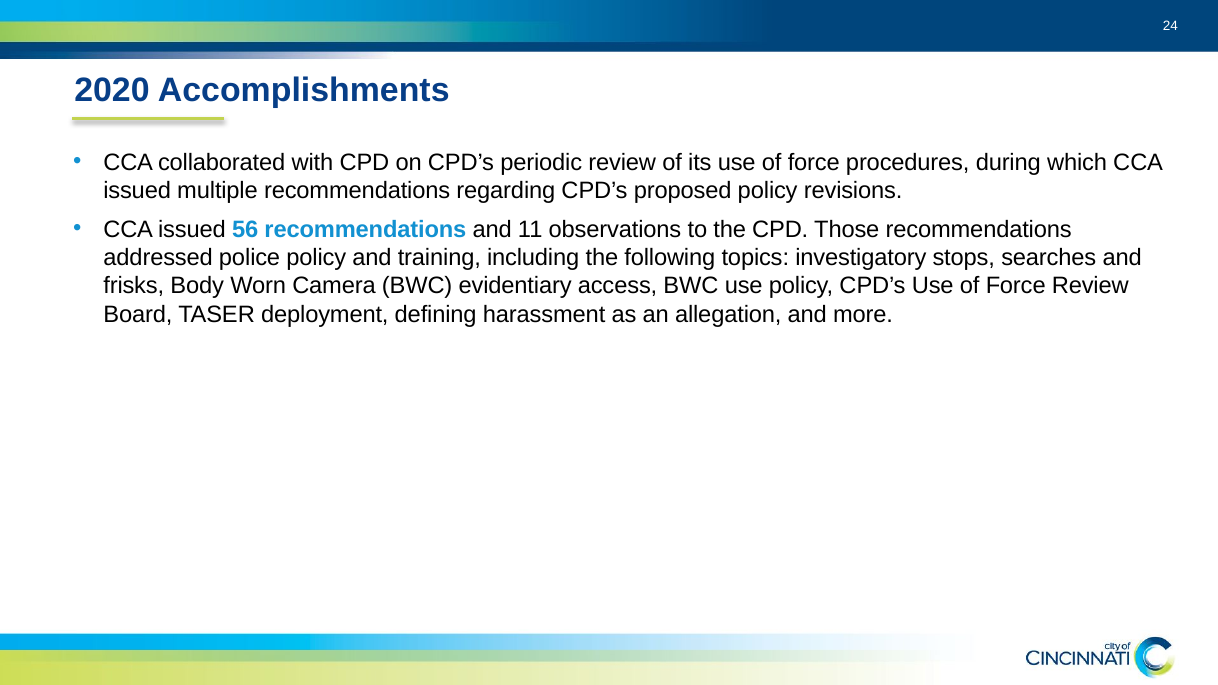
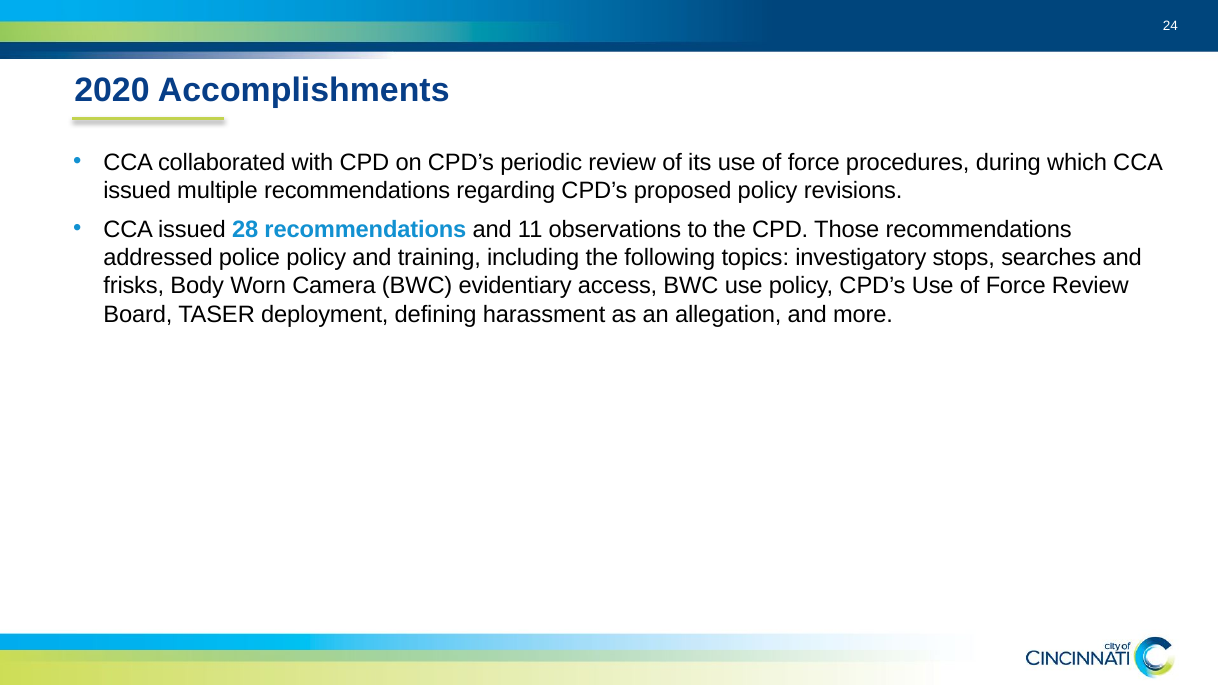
56: 56 -> 28
